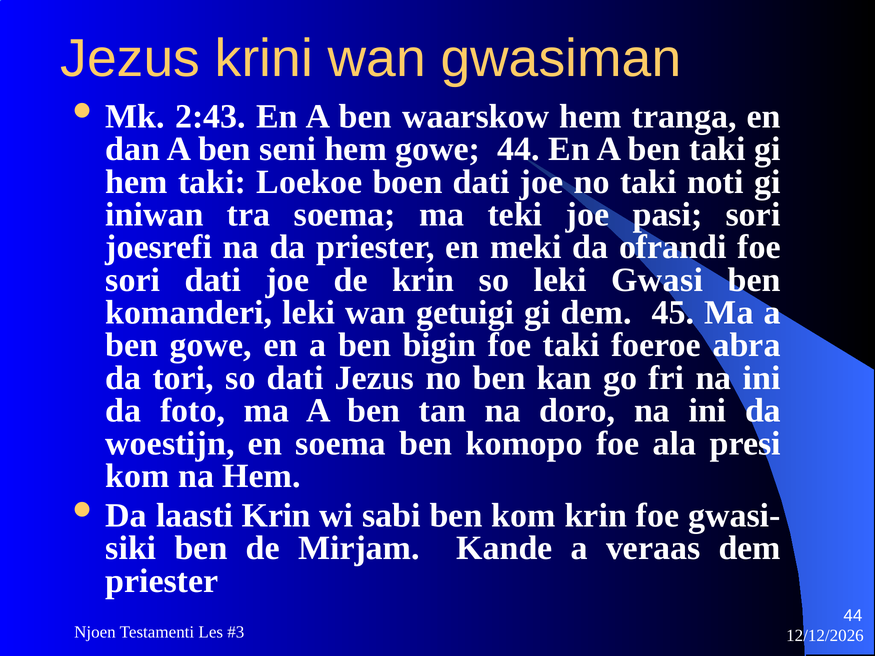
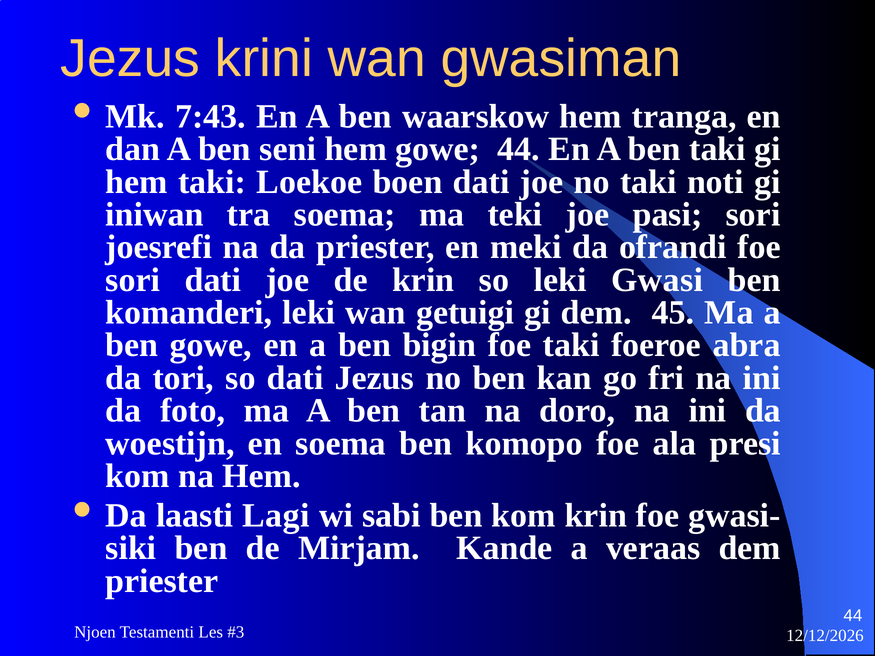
2:43: 2:43 -> 7:43
laasti Krin: Krin -> Lagi
